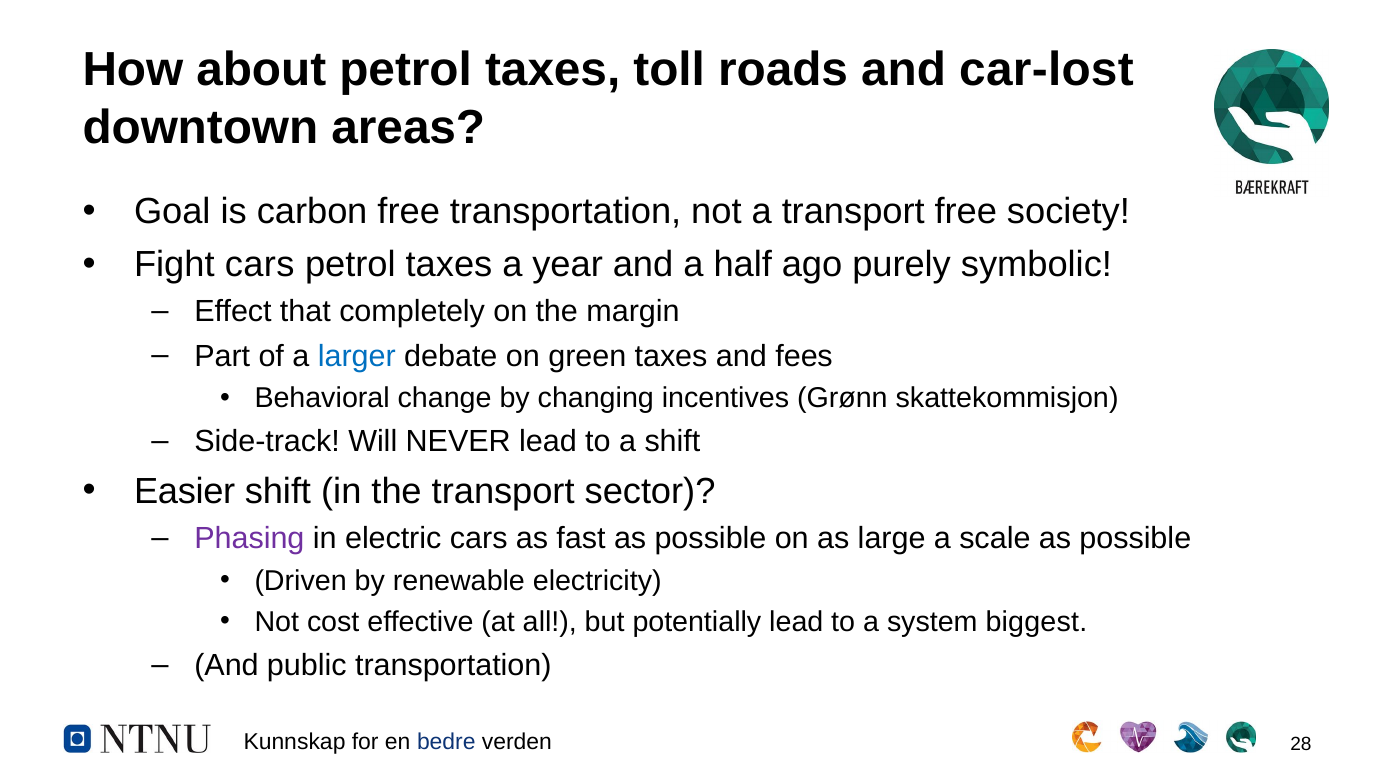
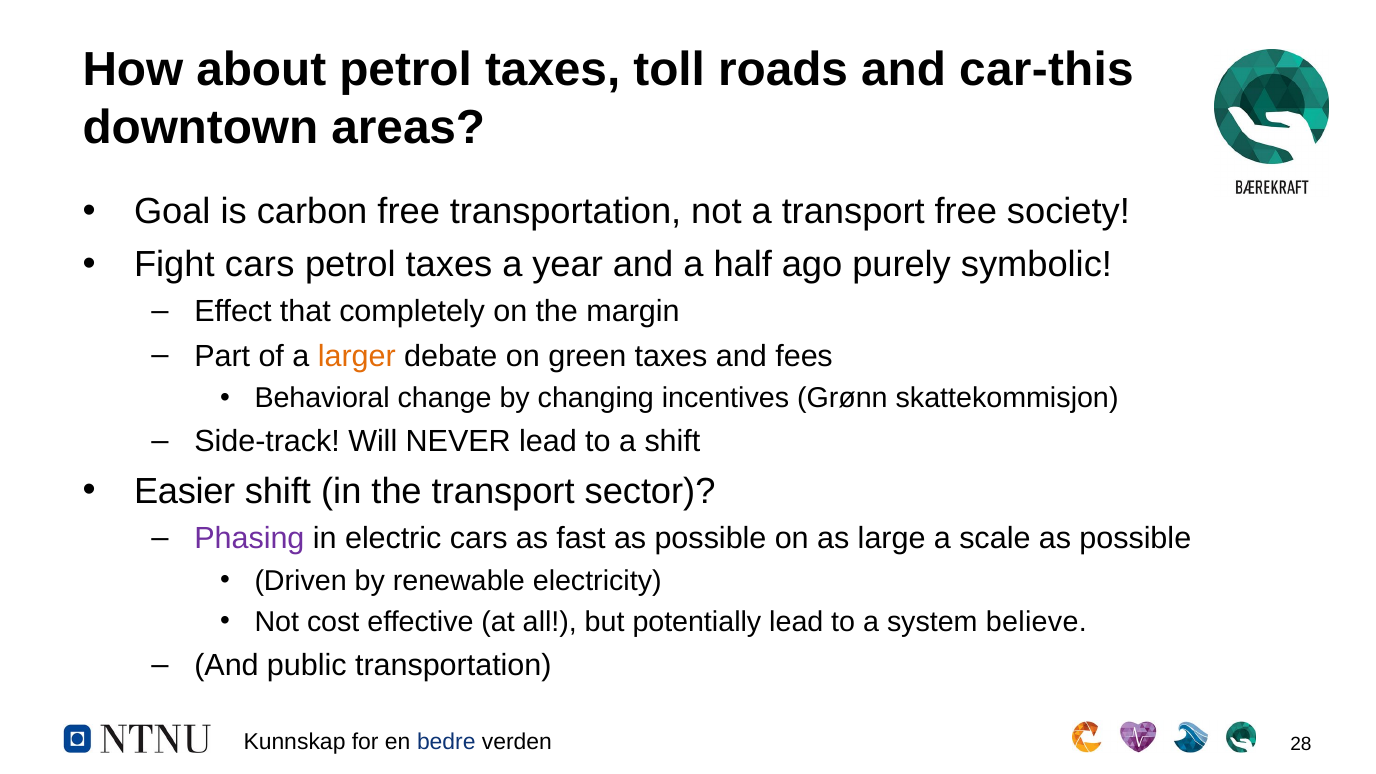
car-lost: car-lost -> car-this
larger colour: blue -> orange
biggest: biggest -> believe
